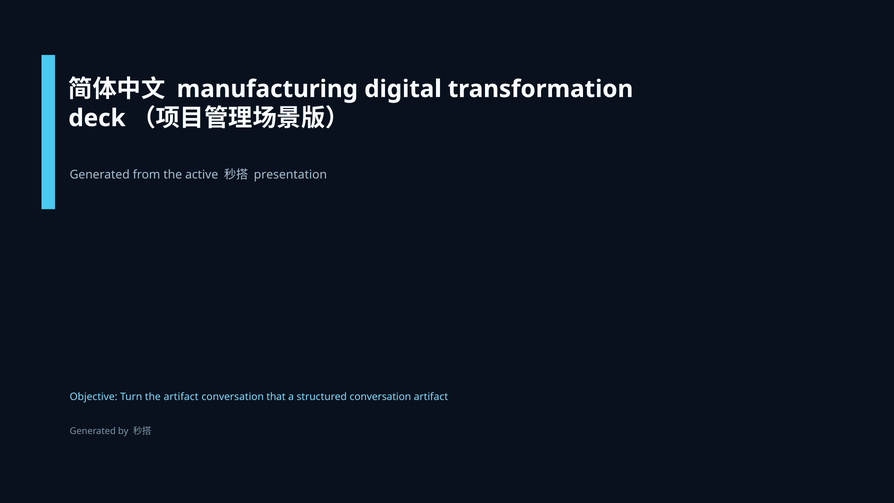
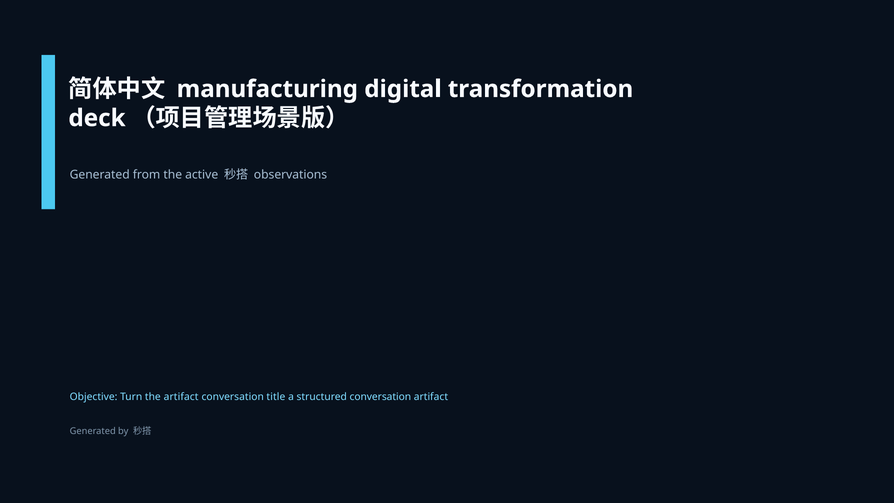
presentation: presentation -> observations
that: that -> title
